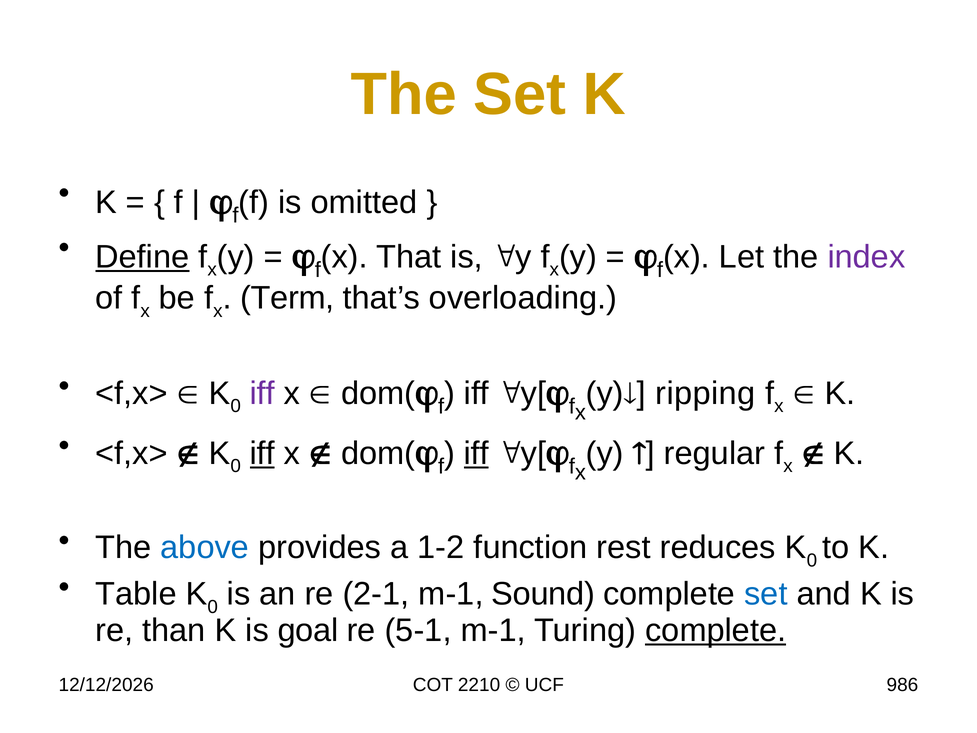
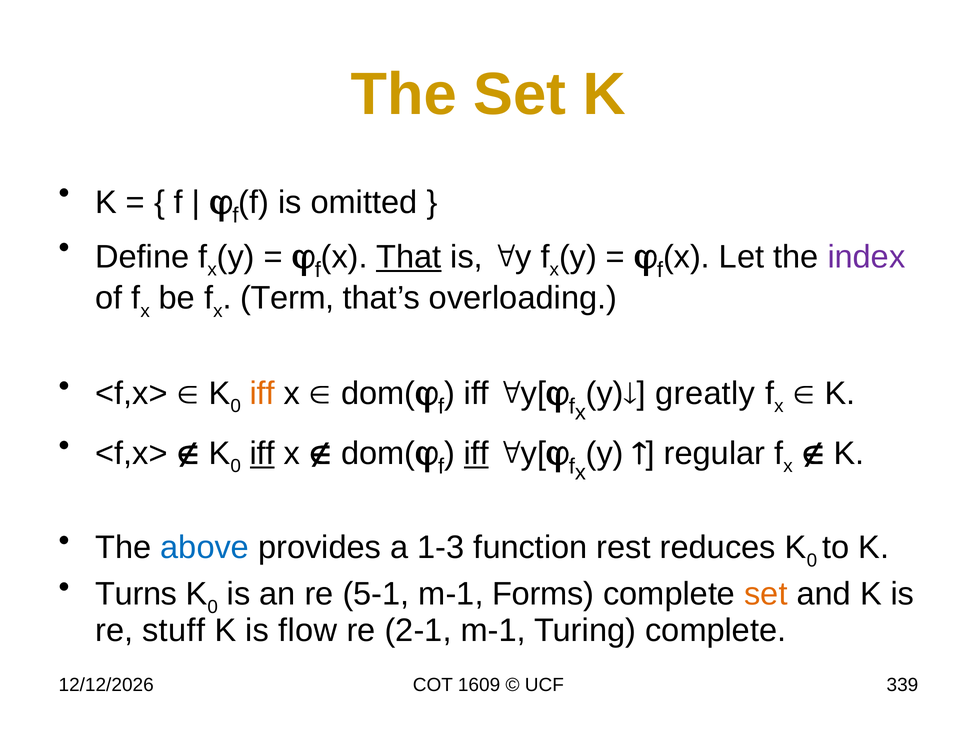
Define underline: present -> none
That underline: none -> present
iff at (262, 393) colour: purple -> orange
ripping: ripping -> greatly
1-2: 1-2 -> 1-3
Table: Table -> Turns
2-1: 2-1 -> 5-1
Sound: Sound -> Forms
set at (766, 594) colour: blue -> orange
than: than -> stuff
goal: goal -> flow
5-1: 5-1 -> 2-1
complete at (716, 630) underline: present -> none
2210: 2210 -> 1609
986: 986 -> 339
